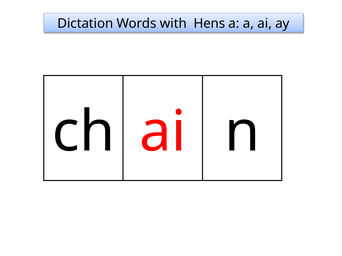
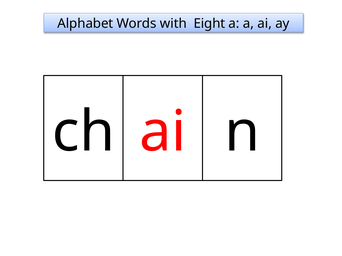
Dictation: Dictation -> Alphabet
Hens: Hens -> Eight
